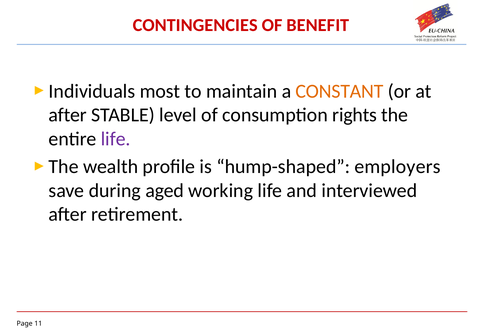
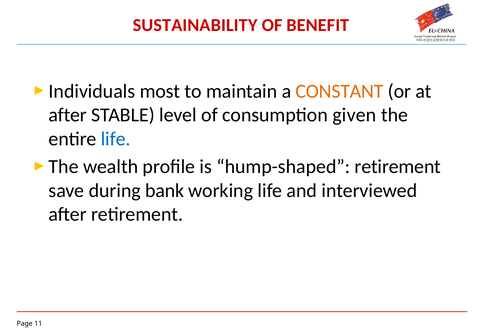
CONTINGENCIES: CONTINGENCIES -> SUSTAINABILITY
rights: rights -> given
life at (116, 139) colour: purple -> blue
hump-shaped employers: employers -> retirement
aged: aged -> bank
